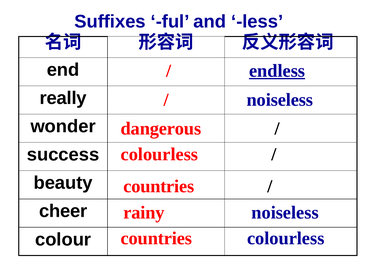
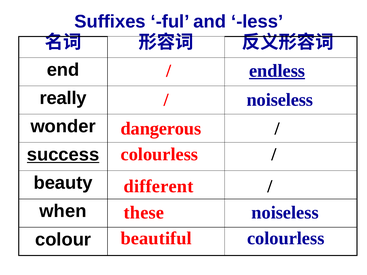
success underline: none -> present
countries at (159, 186): countries -> different
cheer: cheer -> when
rainy: rainy -> these
countries at (156, 238): countries -> beautiful
